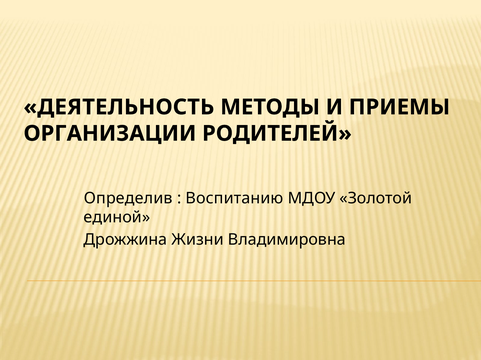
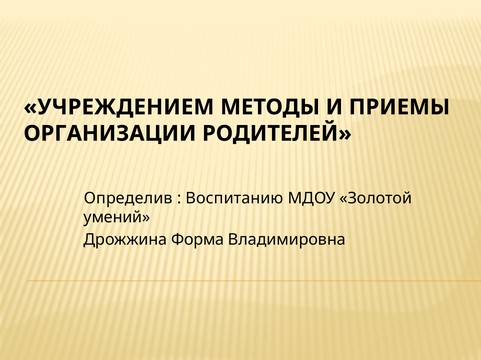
ДЕЯТЕЛЬНОСТЬ: ДЕЯТЕЛЬНОСТЬ -> УЧРЕЖДЕНИЕМ
единой: единой -> умений
Жизни: Жизни -> Форма
